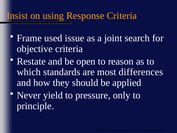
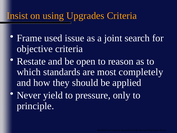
Response: Response -> Upgrades
differences: differences -> completely
